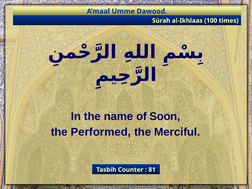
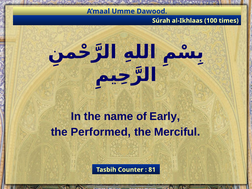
Soon: Soon -> Early
